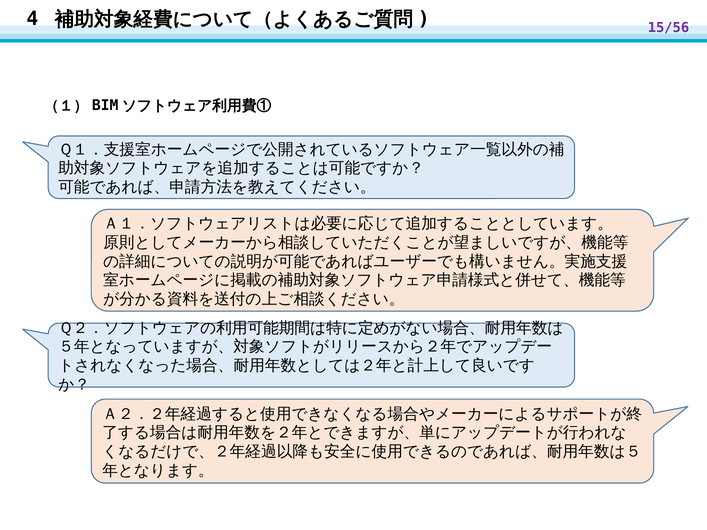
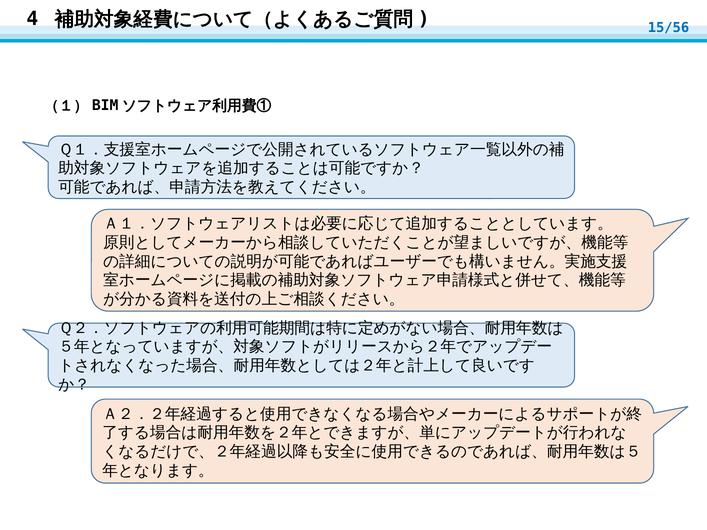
15/56 colour: purple -> blue
